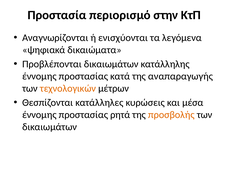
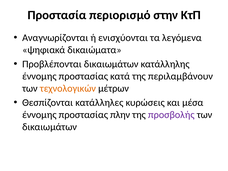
αναπαραγωγής: αναπαραγωγής -> περιλαμβάνουν
ρητά: ρητά -> πλην
προσβολής colour: orange -> purple
